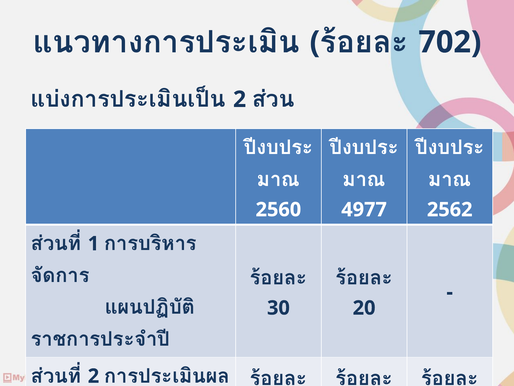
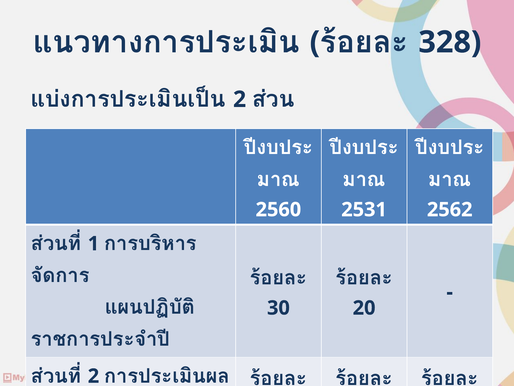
702: 702 -> 328
4977: 4977 -> 2531
